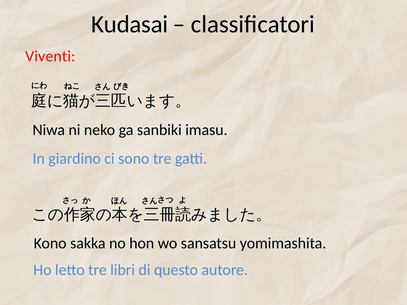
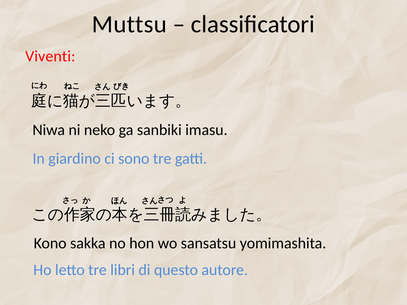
Kudasai: Kudasai -> Muttsu
